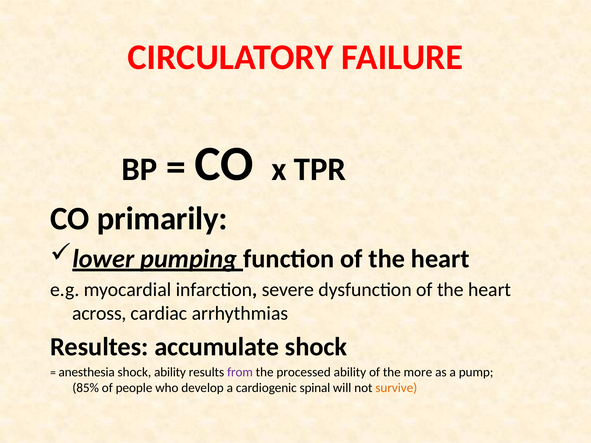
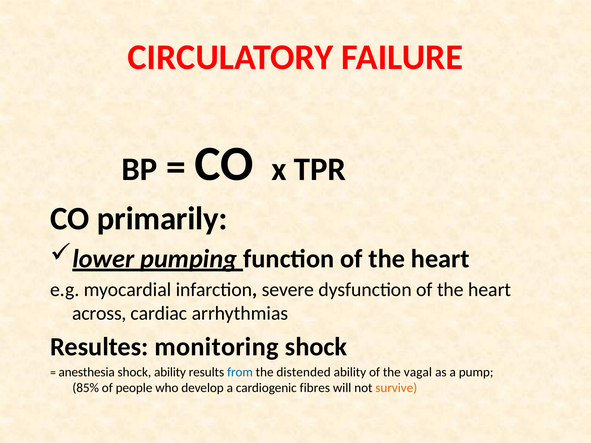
accumulate: accumulate -> monitoring
from colour: purple -> blue
processed: processed -> distended
more: more -> vagal
spinal: spinal -> fibres
